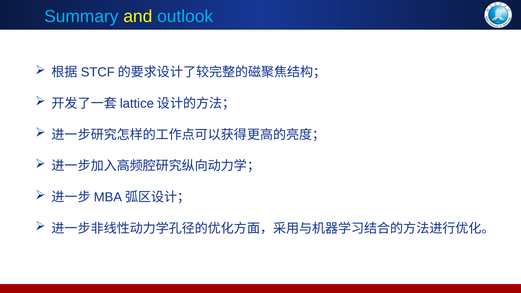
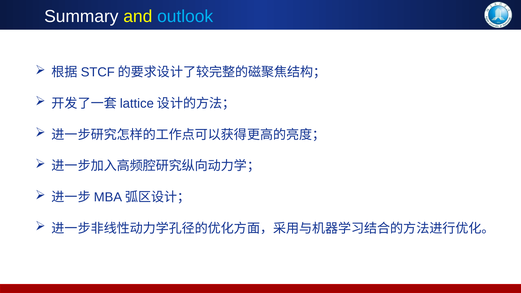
Summary colour: light blue -> white
